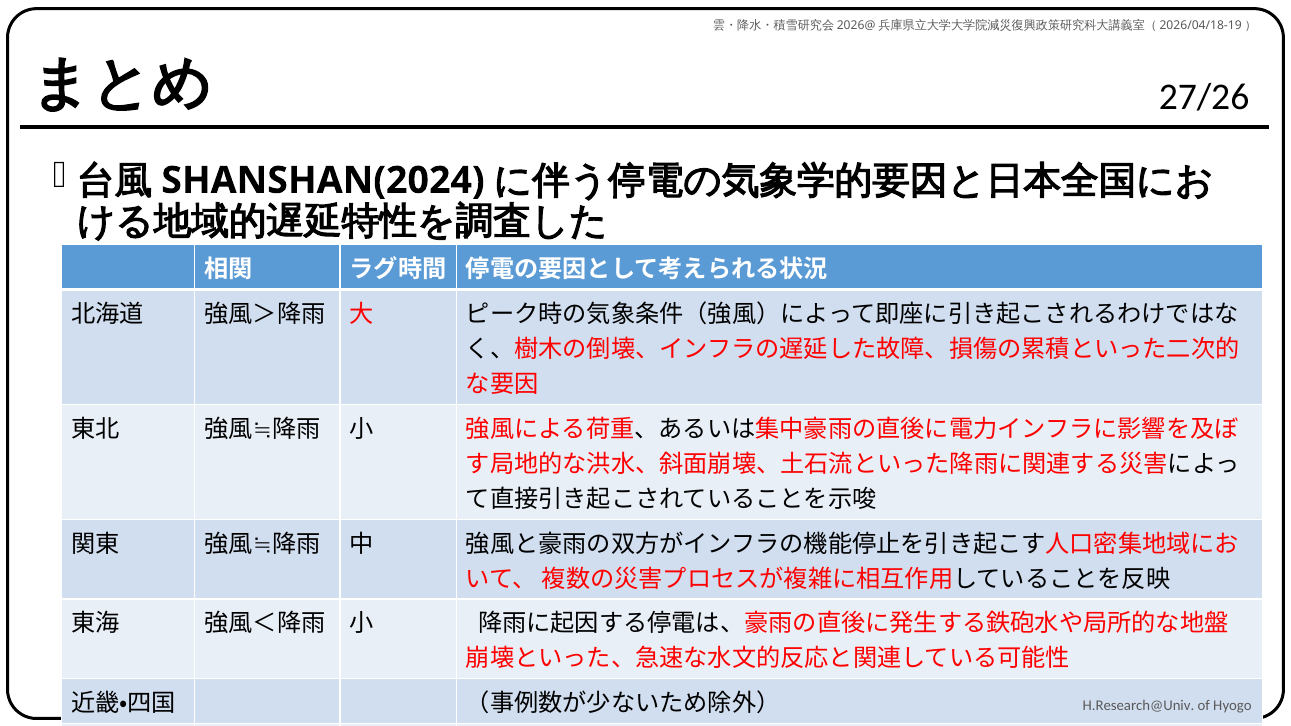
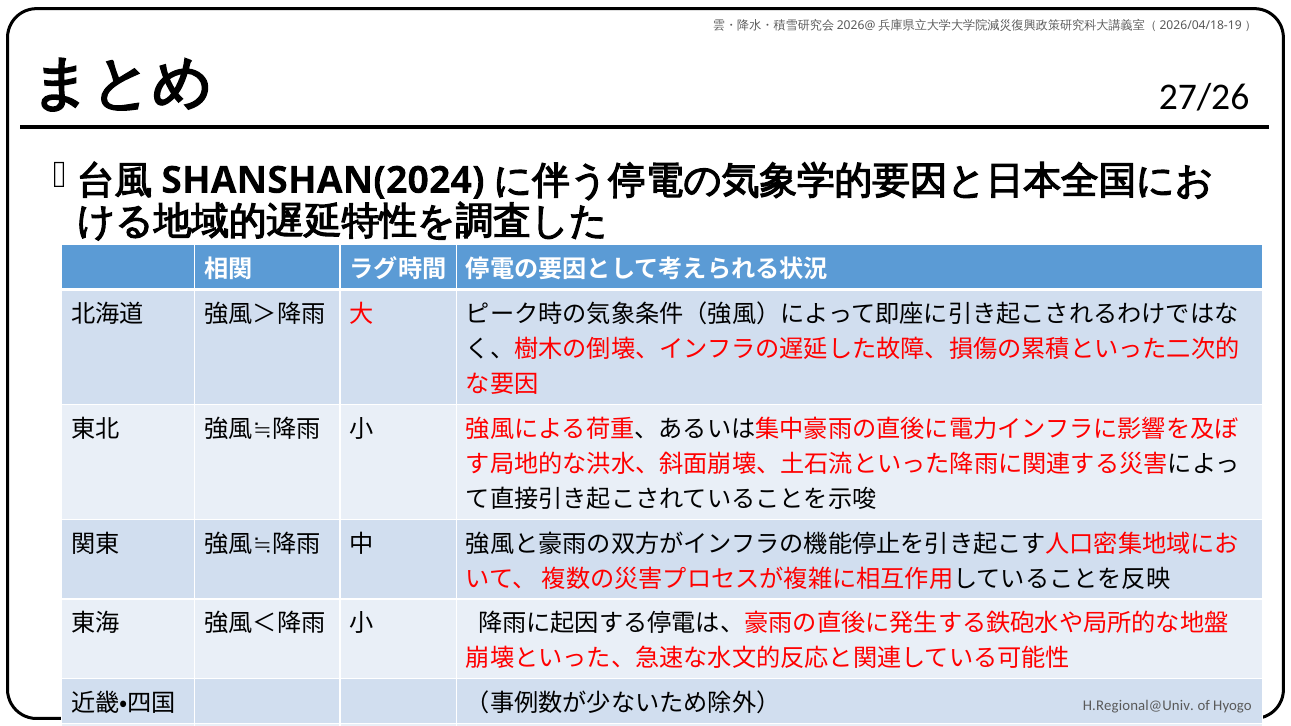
H.Research@Univ: H.Research@Univ -> H.Regional@Univ
